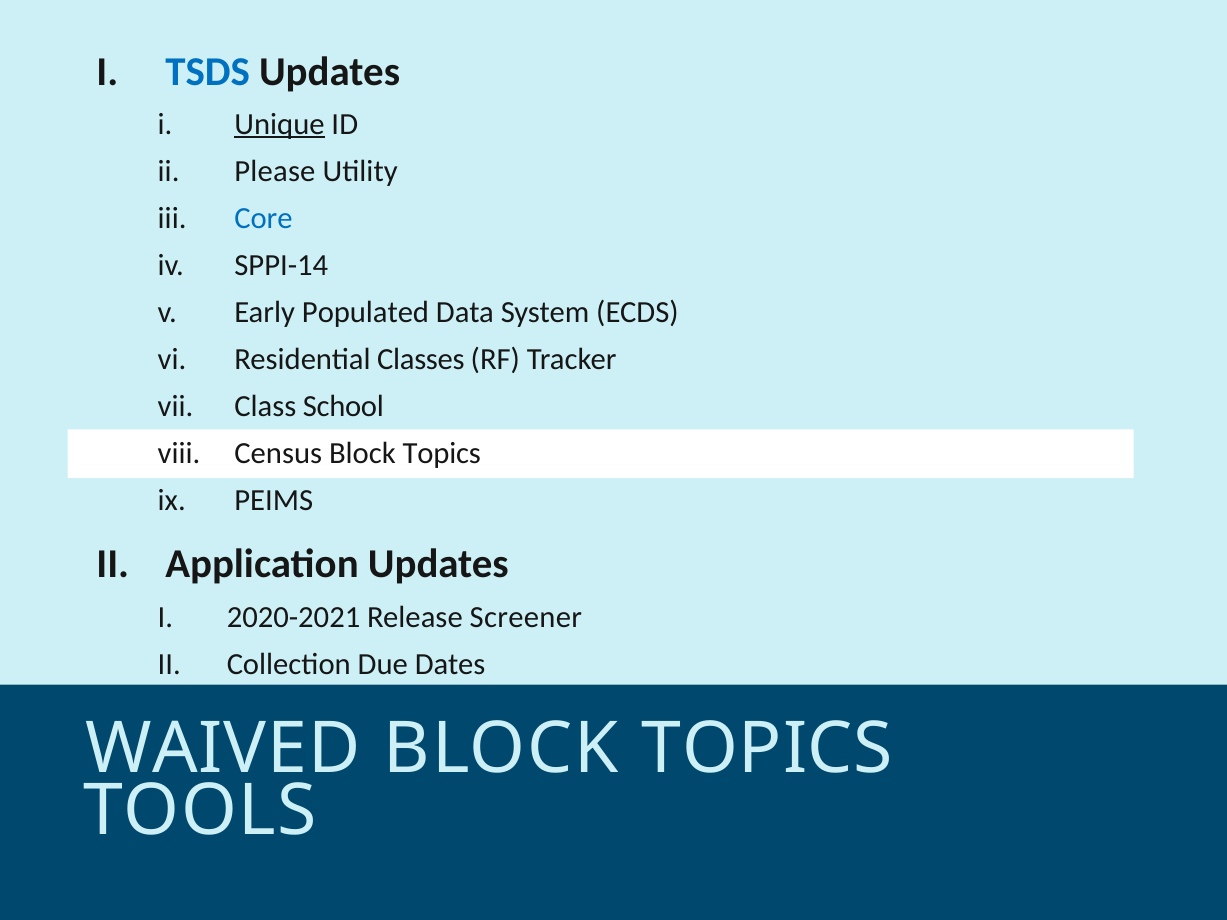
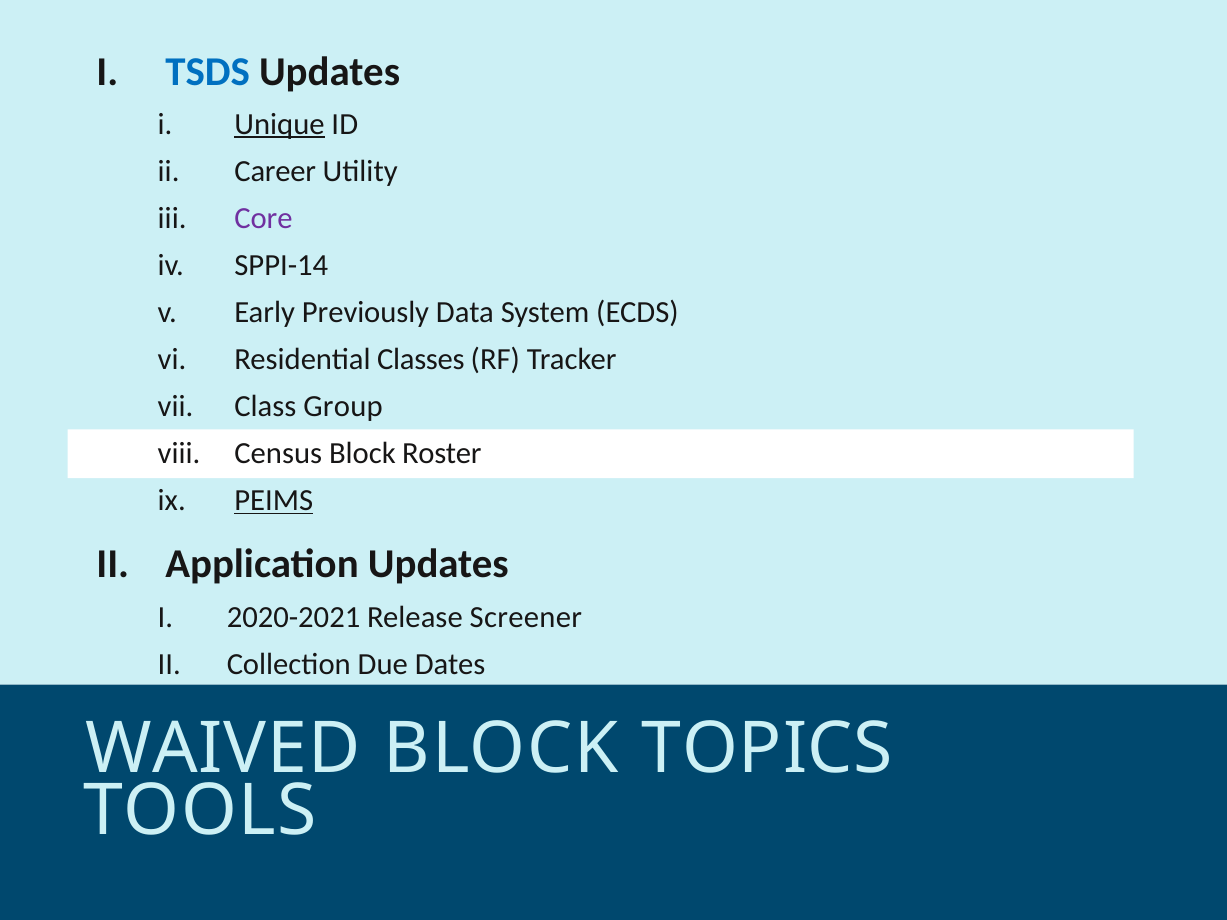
Please: Please -> Career
Core colour: blue -> purple
Populated: Populated -> Previously
School: School -> Group
Census Block Topics: Topics -> Roster
PEIMS underline: none -> present
